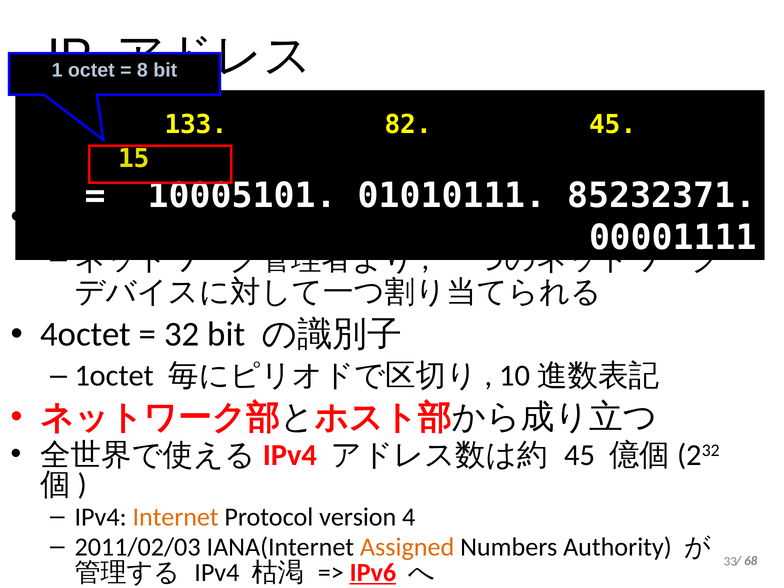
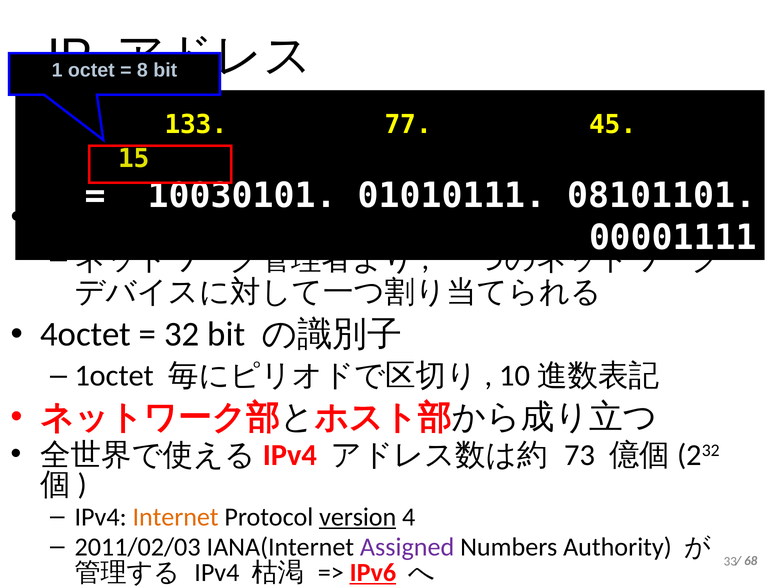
82: 82 -> 77
10005101: 10005101 -> 10030101
85232371: 85232371 -> 08101101
45 at (580, 455): 45 -> 73
version underline: none -> present
Assigned colour: orange -> purple
